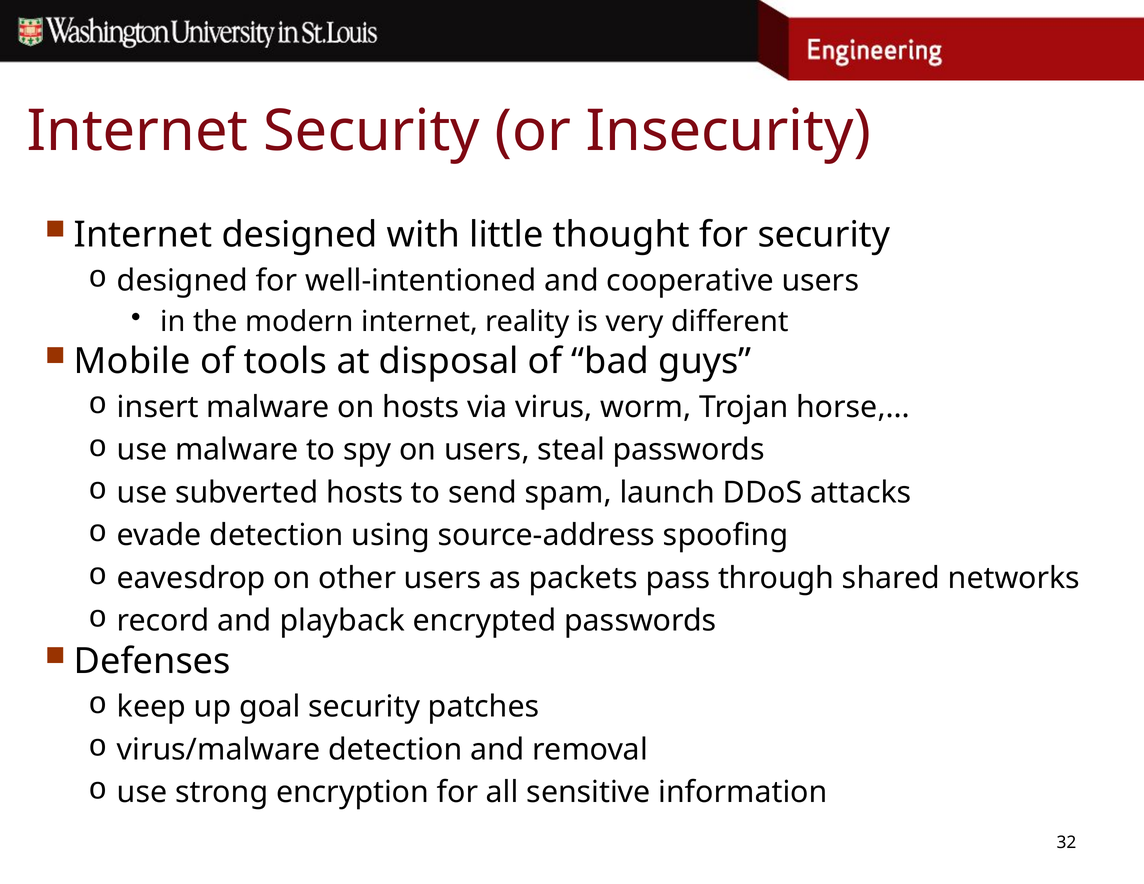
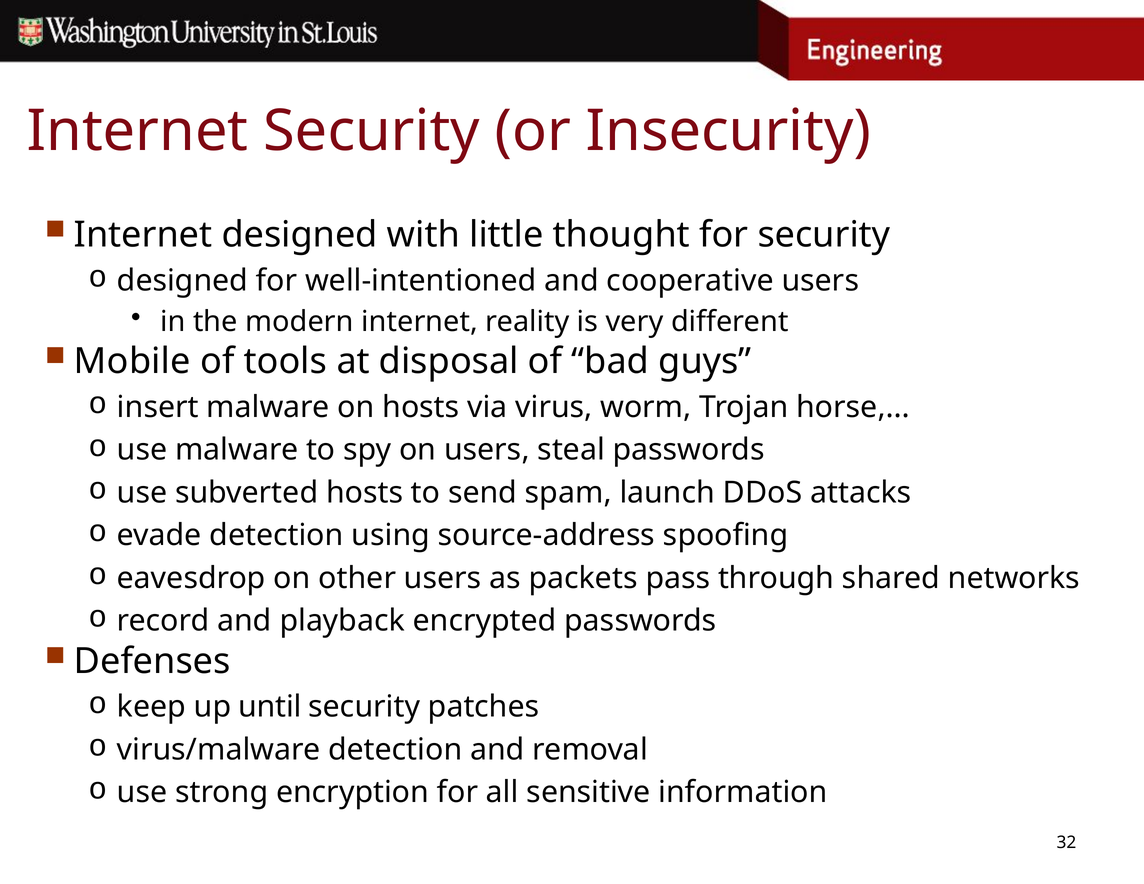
goal: goal -> until
